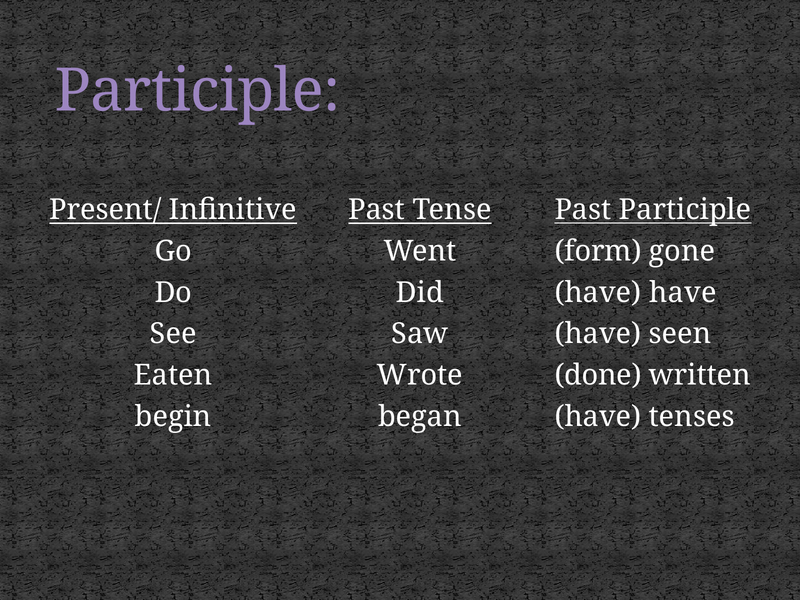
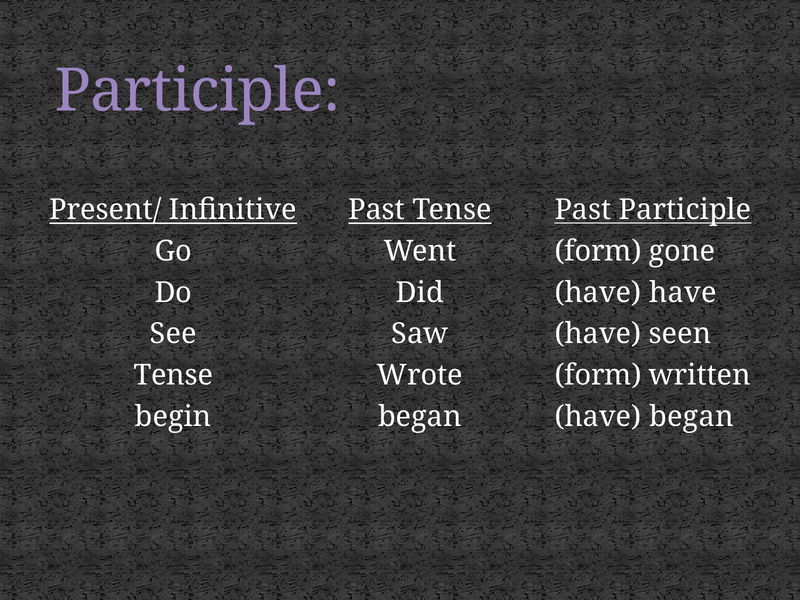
Eaten at (173, 375): Eaten -> Tense
done at (598, 375): done -> form
have tenses: tenses -> began
